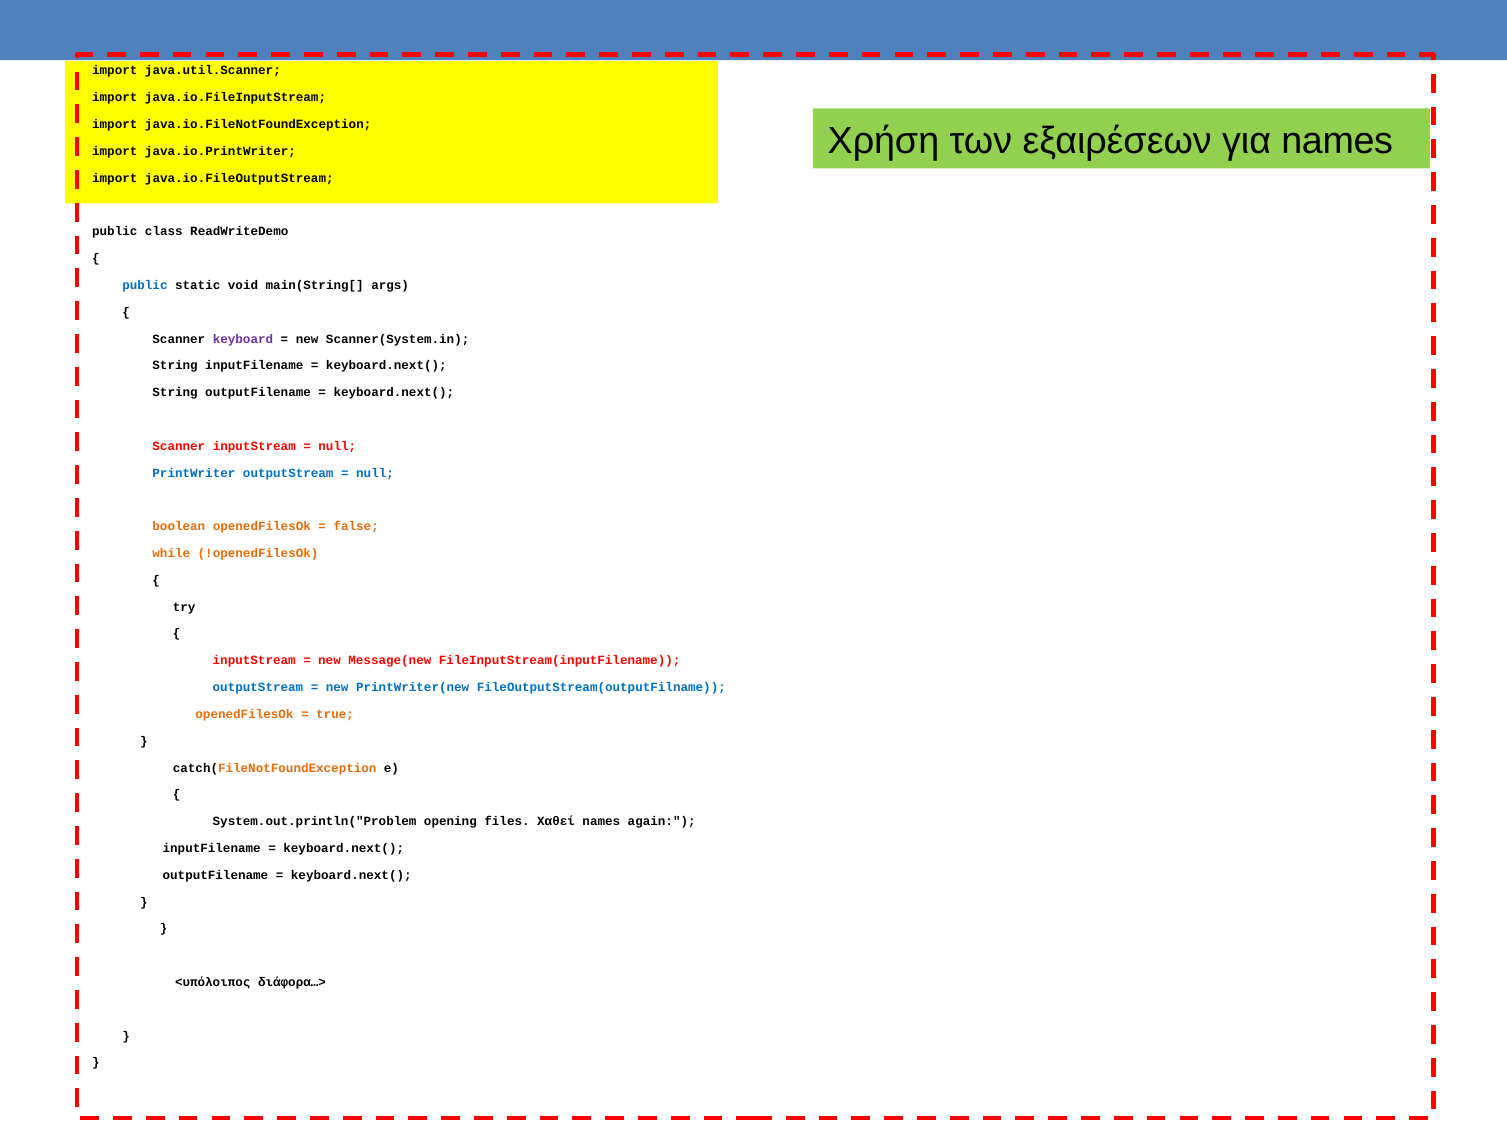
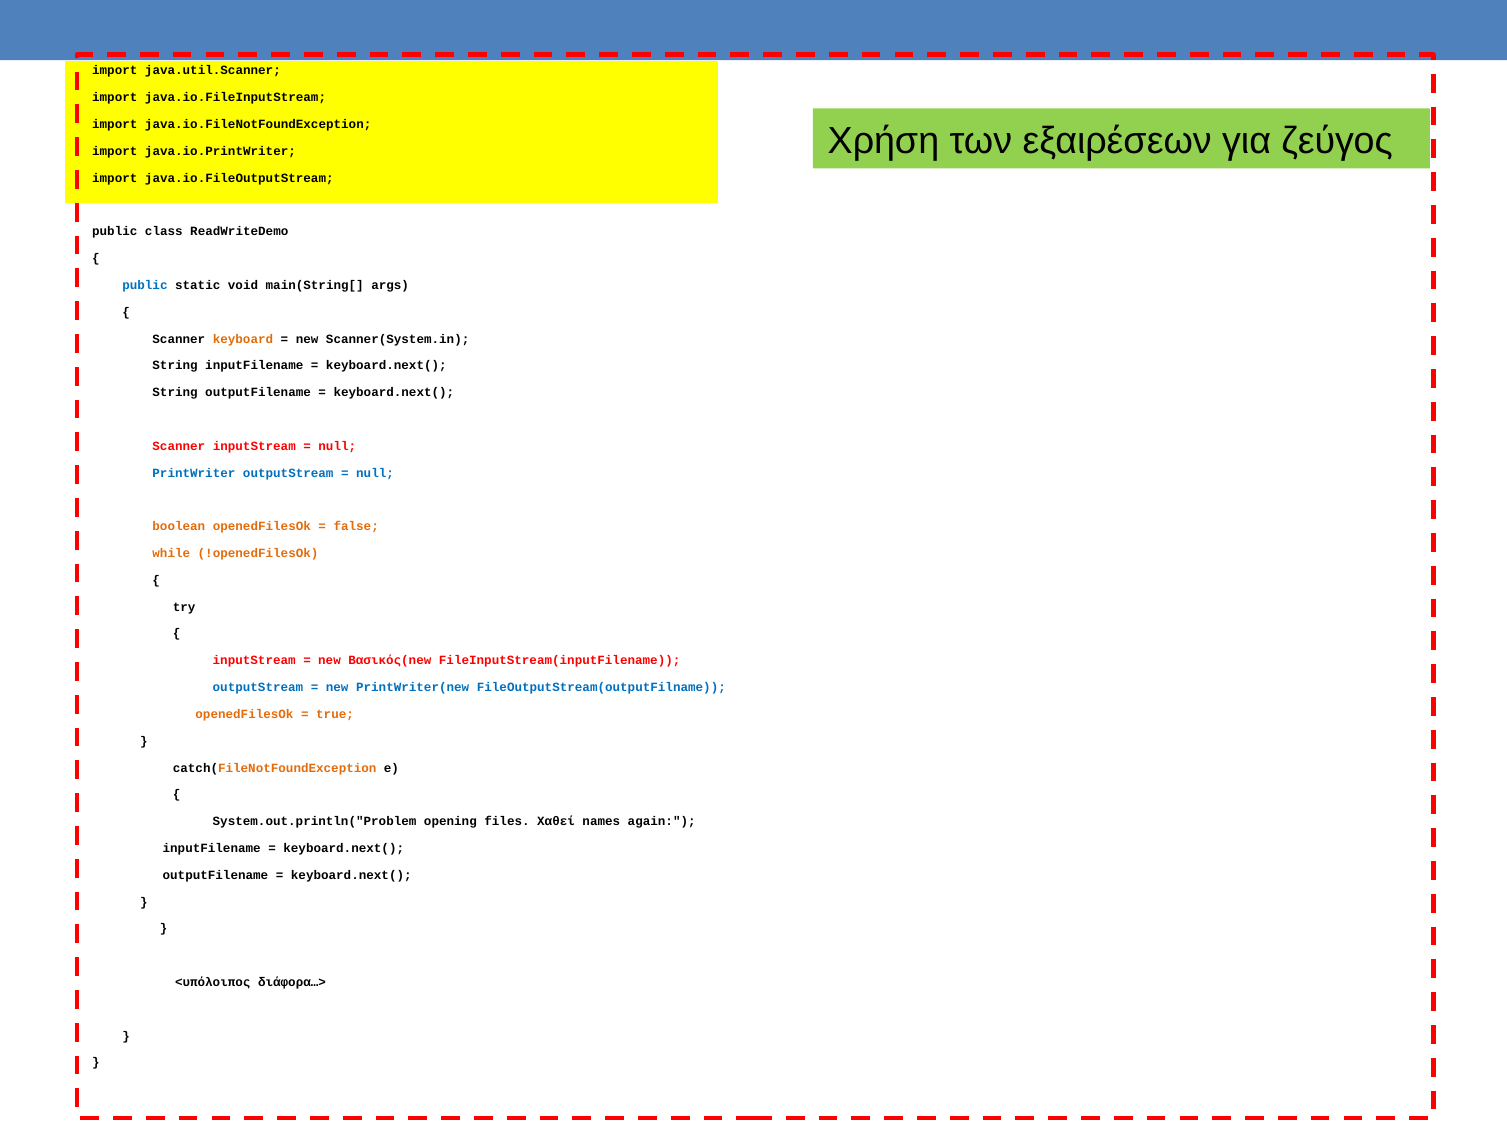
για names: names -> ζεύγος
keyboard colour: purple -> orange
Message(new: Message(new -> Βασικός(new
